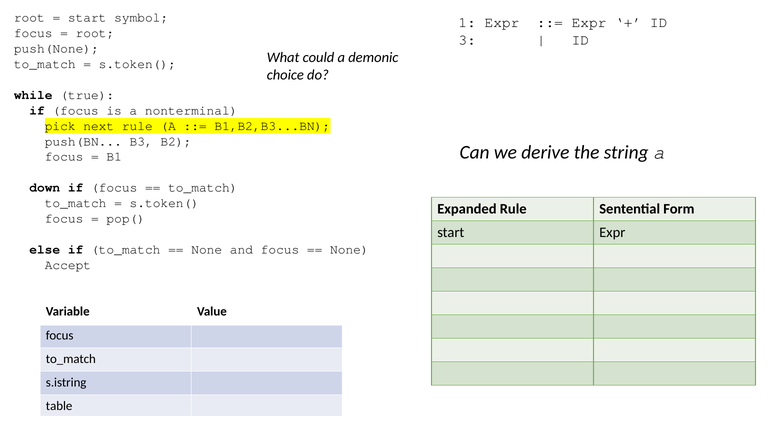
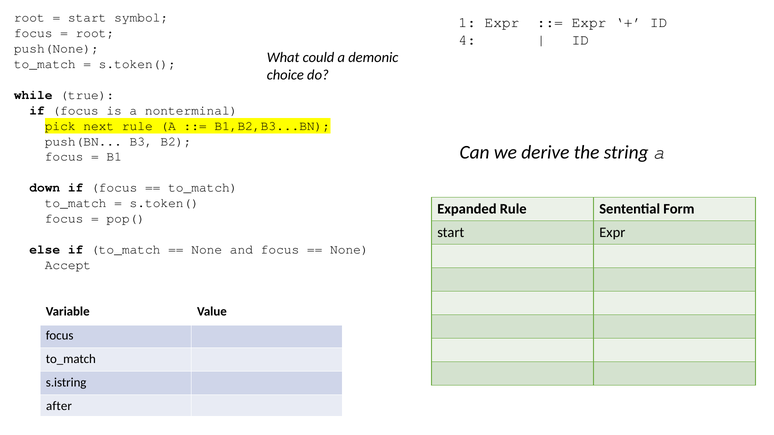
3: 3 -> 4
table: table -> after
